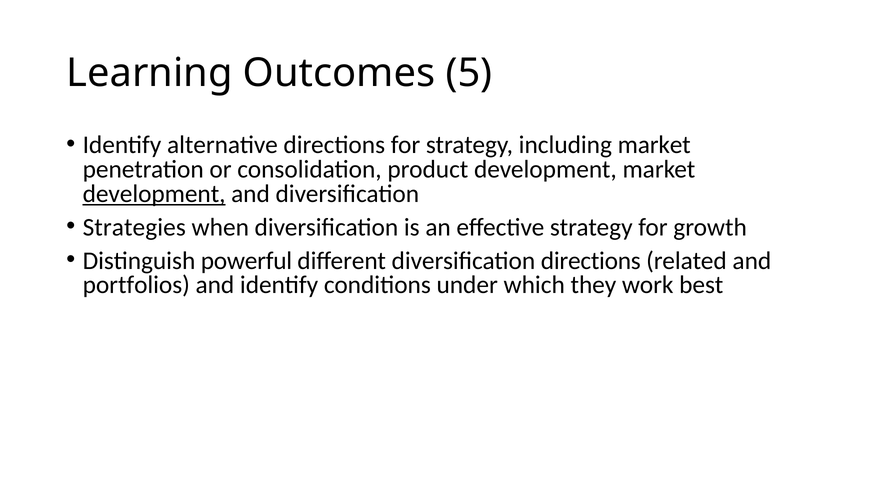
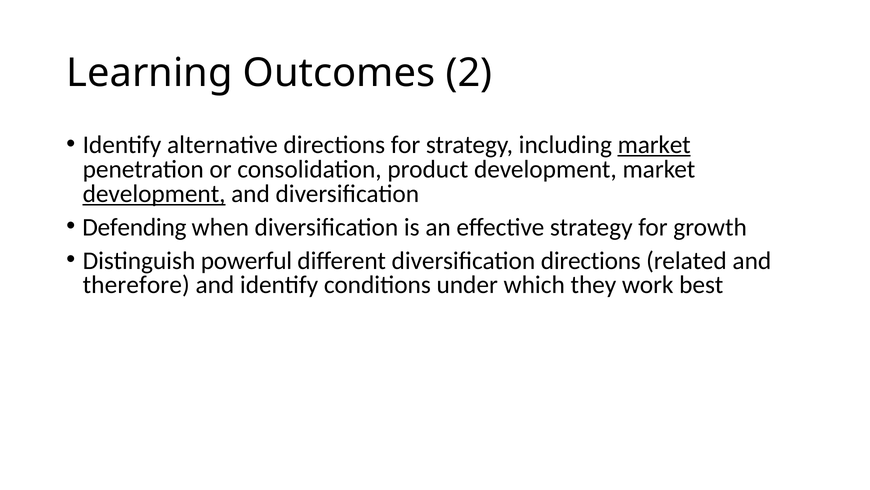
5: 5 -> 2
market at (654, 145) underline: none -> present
Strategies: Strategies -> Defending
portfolios: portfolios -> therefore
